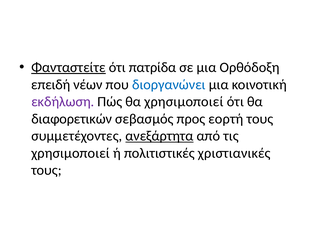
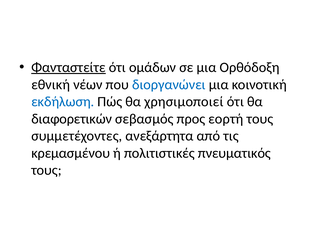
πατρίδα: πατρίδα -> ομάδων
επειδή: επειδή -> εθνική
εκδήλωση colour: purple -> blue
ανεξάρτητα underline: present -> none
χρησιμοποιεί at (71, 153): χρησιμοποιεί -> κρεμασμένου
χριστιανικές: χριστιανικές -> πνευματικός
